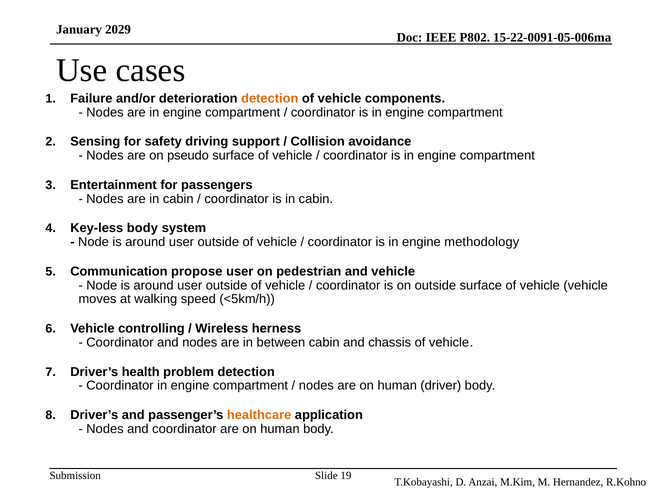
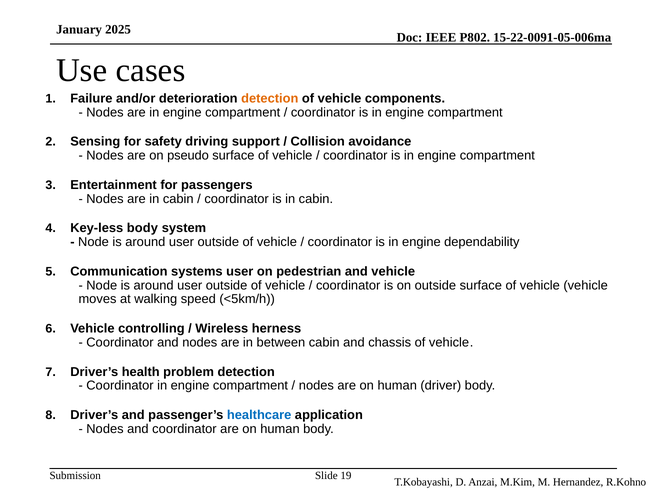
2029: 2029 -> 2025
methodology: methodology -> dependability
propose: propose -> systems
healthcare colour: orange -> blue
